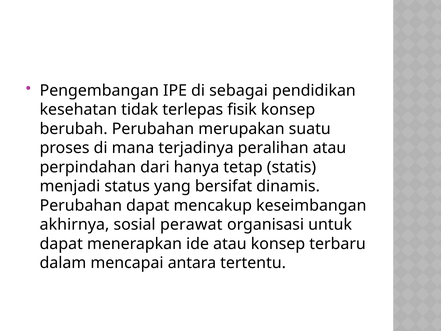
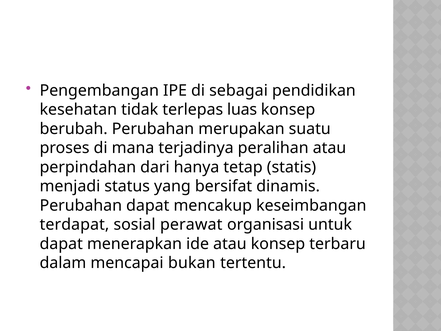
fisik: fisik -> luas
akhirnya: akhirnya -> terdapat
antara: antara -> bukan
